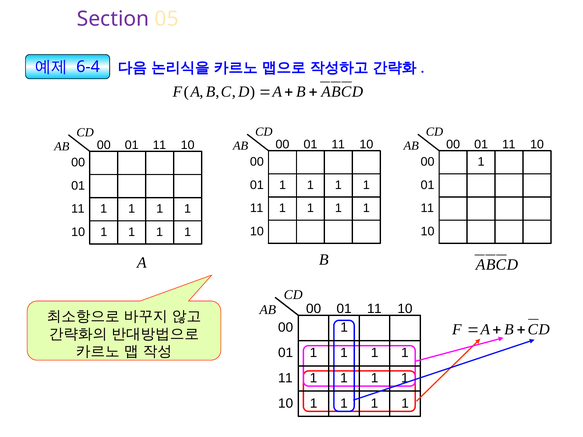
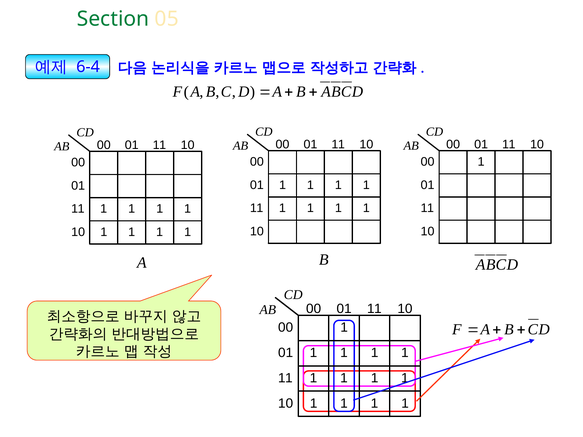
Section colour: purple -> green
